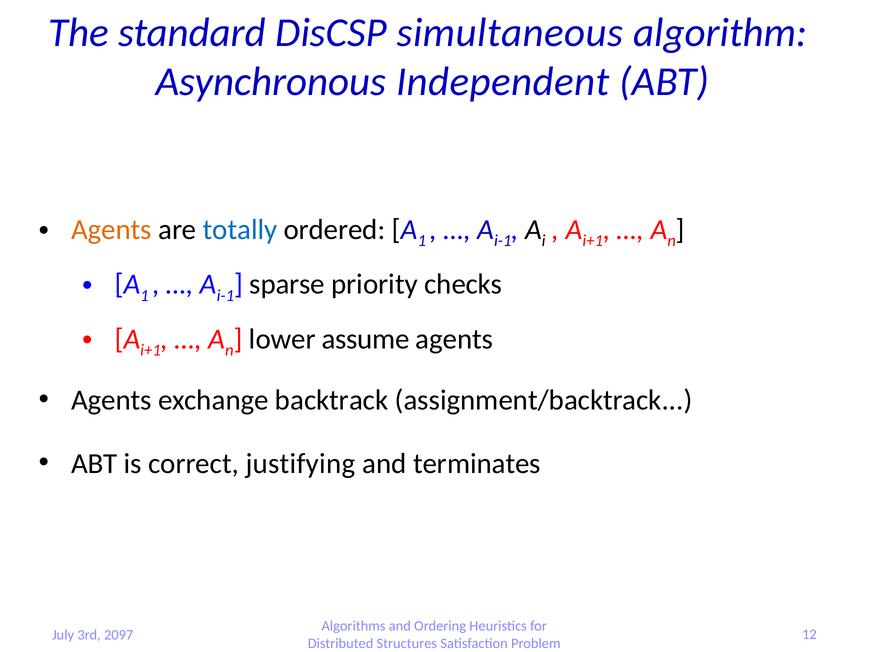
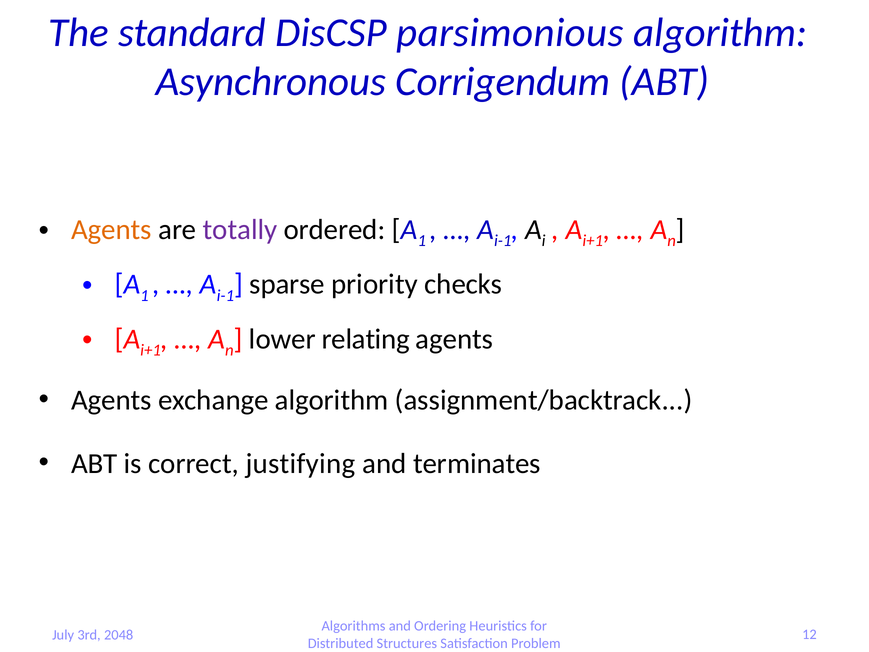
simultaneous: simultaneous -> parsimonious
Independent: Independent -> Corrigendum
totally colour: blue -> purple
assume: assume -> relating
exchange backtrack: backtrack -> algorithm
2097: 2097 -> 2048
